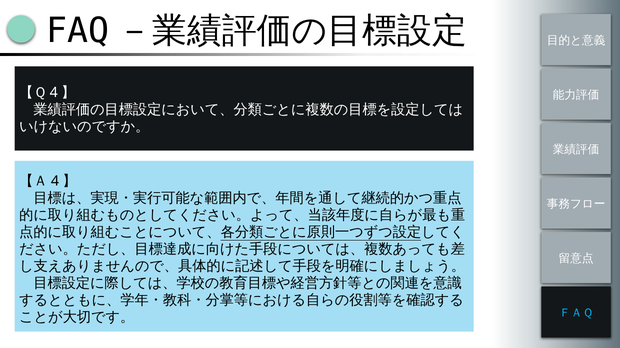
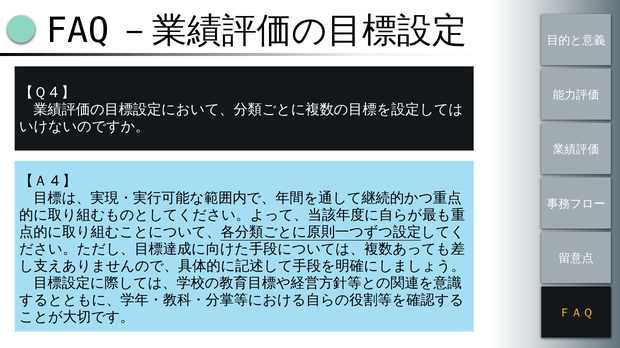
ＦＡＱ colour: light blue -> yellow
